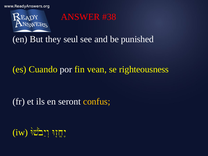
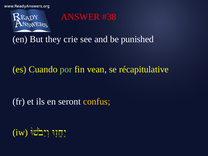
seul: seul -> crie
por colour: white -> light green
righteousness: righteousness -> récapitulative
